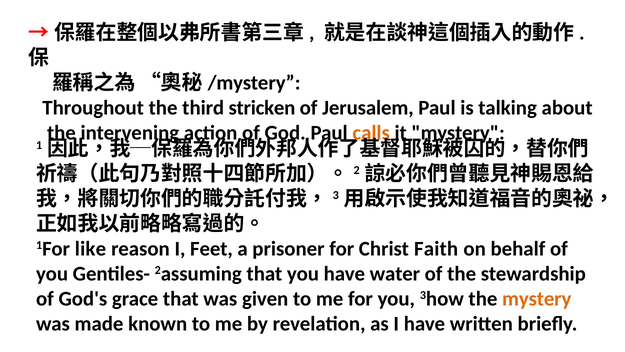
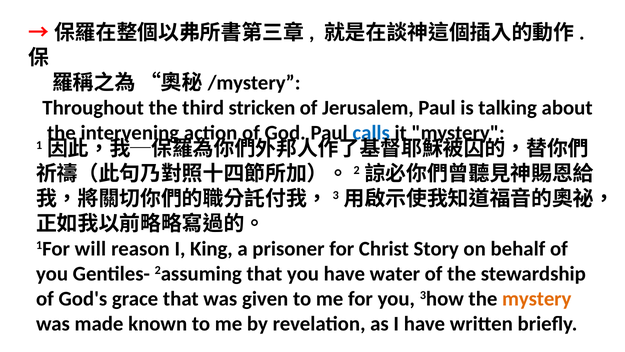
calls colour: orange -> blue
like: like -> will
Feet: Feet -> King
Faith: Faith -> Story
